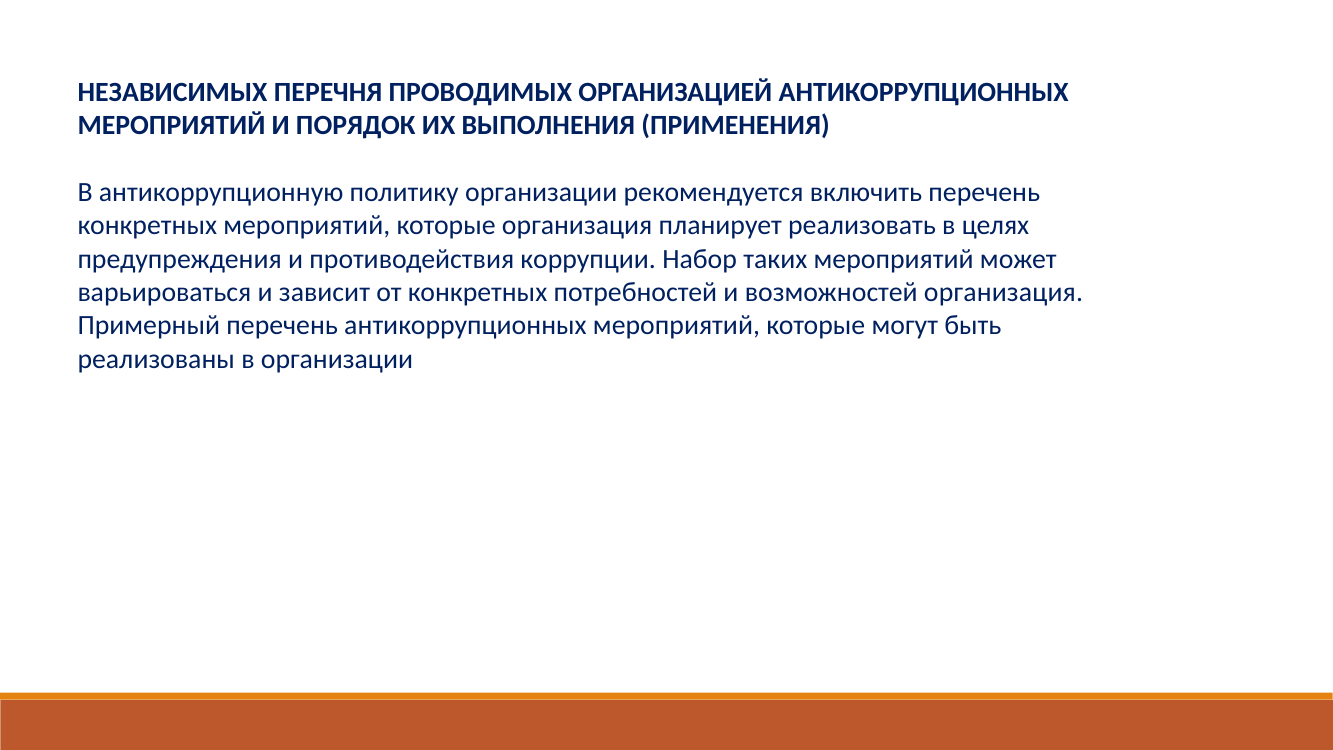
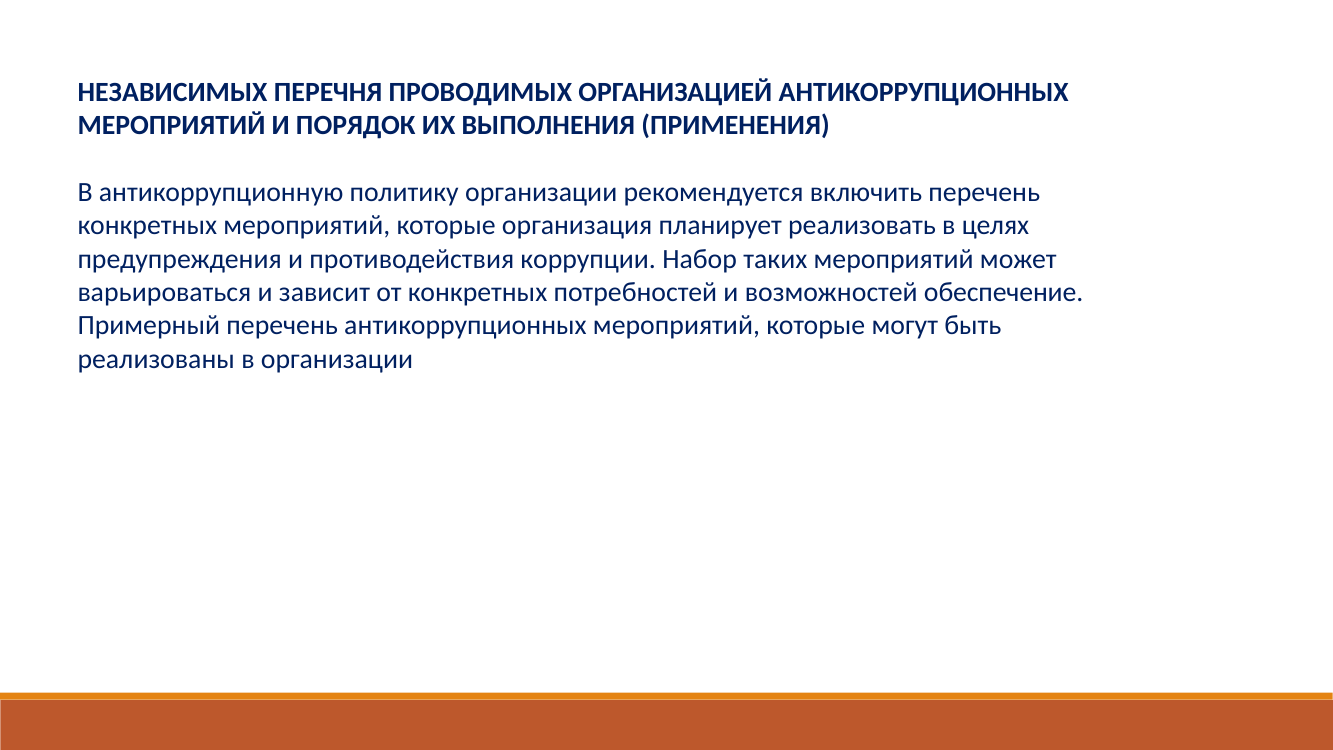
возможностей организация: организация -> обеспечение
